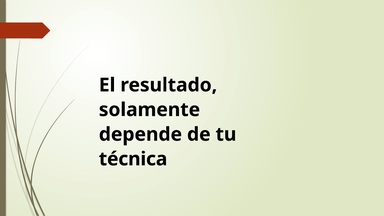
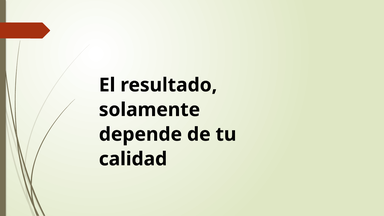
técnica: técnica -> calidad
